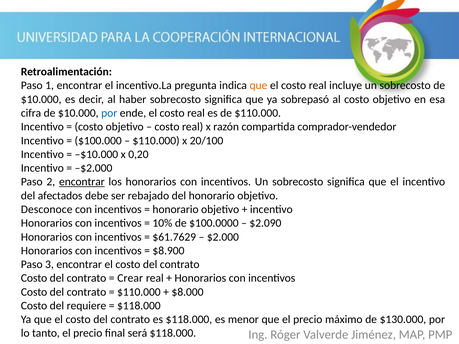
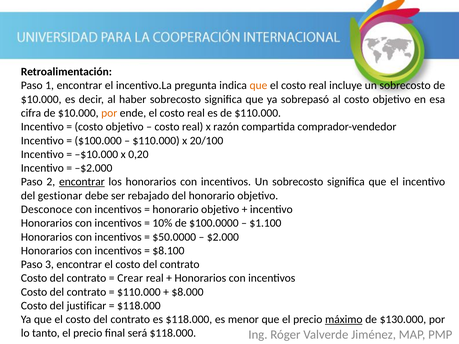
por at (109, 113) colour: blue -> orange
afectados: afectados -> gestionar
$2.090: $2.090 -> $1.100
$61.7629: $61.7629 -> $50.0000
$8.900: $8.900 -> $8.100
requiere: requiere -> justificar
máximo underline: none -> present
